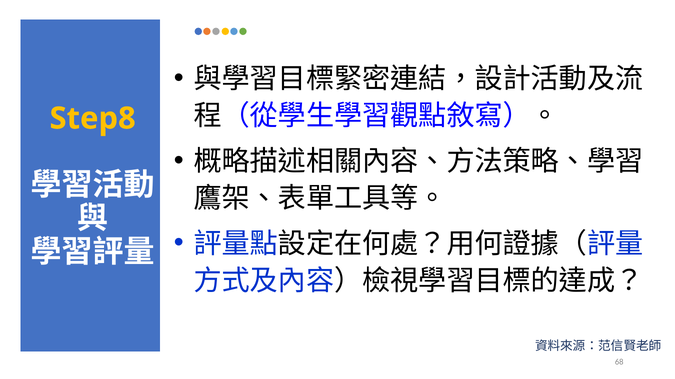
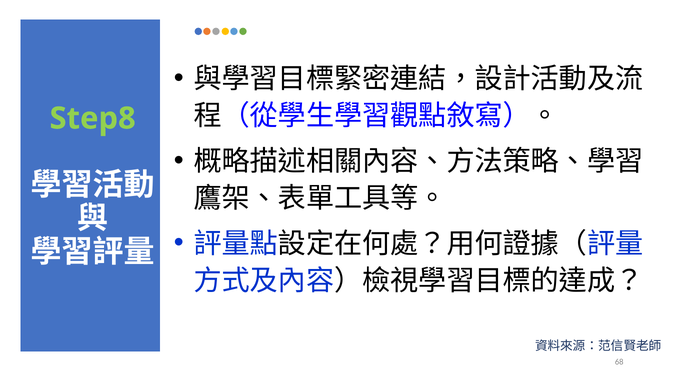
Step8 colour: yellow -> light green
